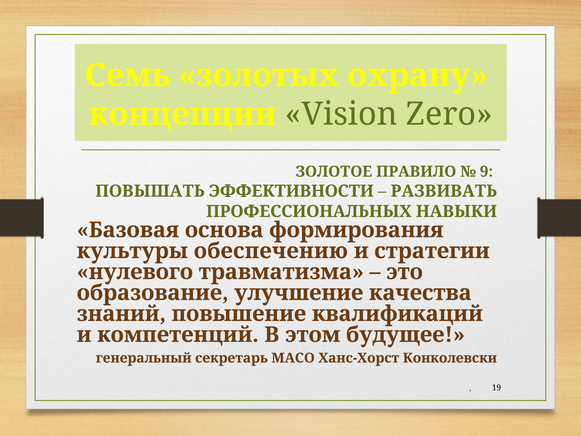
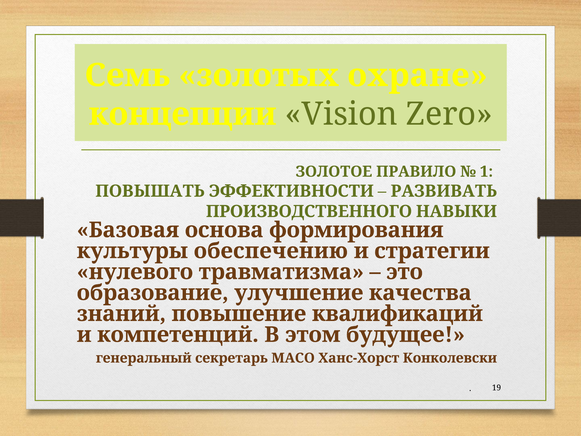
охрану: охрану -> охране
9: 9 -> 1
ПРОФЕССИОНАЛЬНЫХ: ПРОФЕССИОНАЛЬНЫХ -> ПРОИЗВОДСТВЕННОГО
